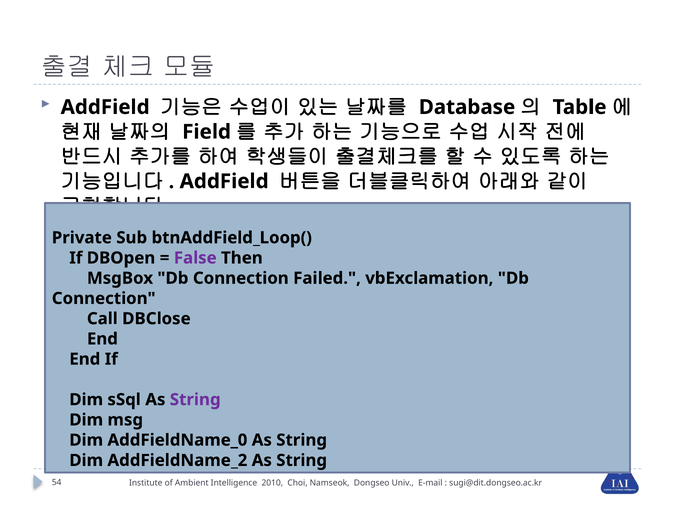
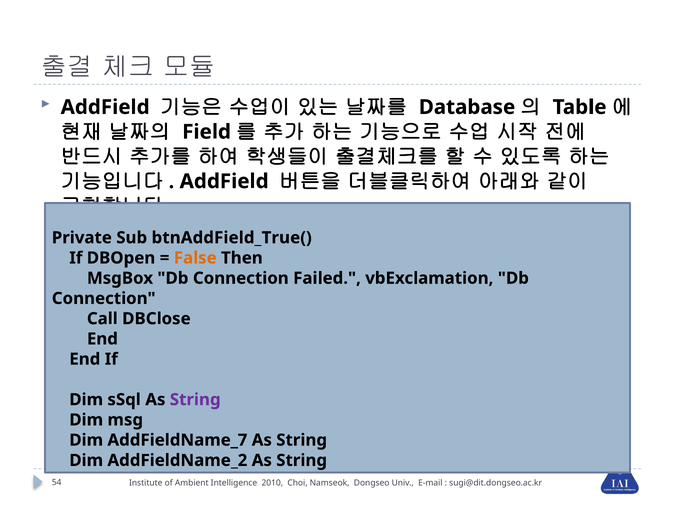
btnAddField_Loop(: btnAddField_Loop( -> btnAddField_True(
False colour: purple -> orange
AddFieldName_0: AddFieldName_0 -> AddFieldName_7
